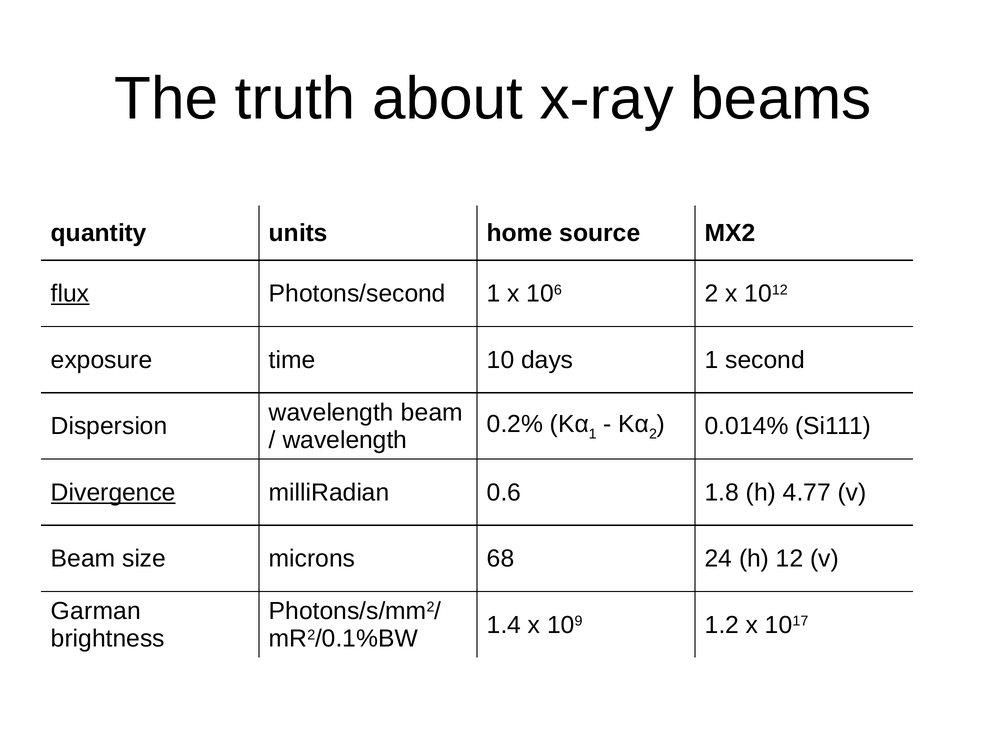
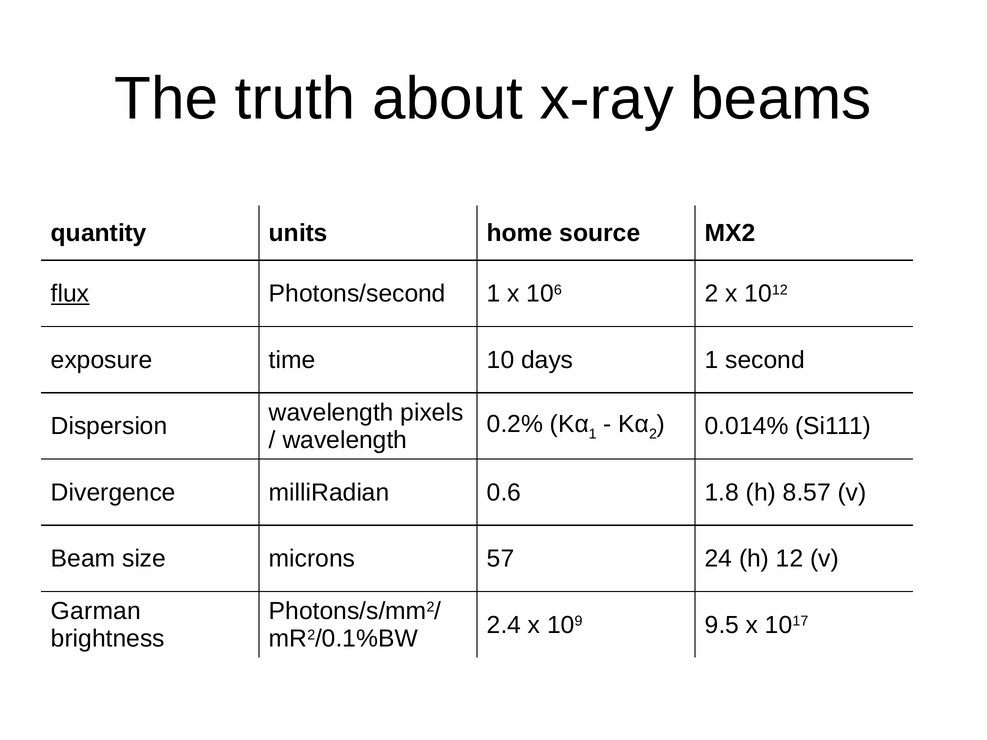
wavelength beam: beam -> pixels
Divergence underline: present -> none
4.77: 4.77 -> 8.57
68: 68 -> 57
1.4: 1.4 -> 2.4
1.2: 1.2 -> 9.5
